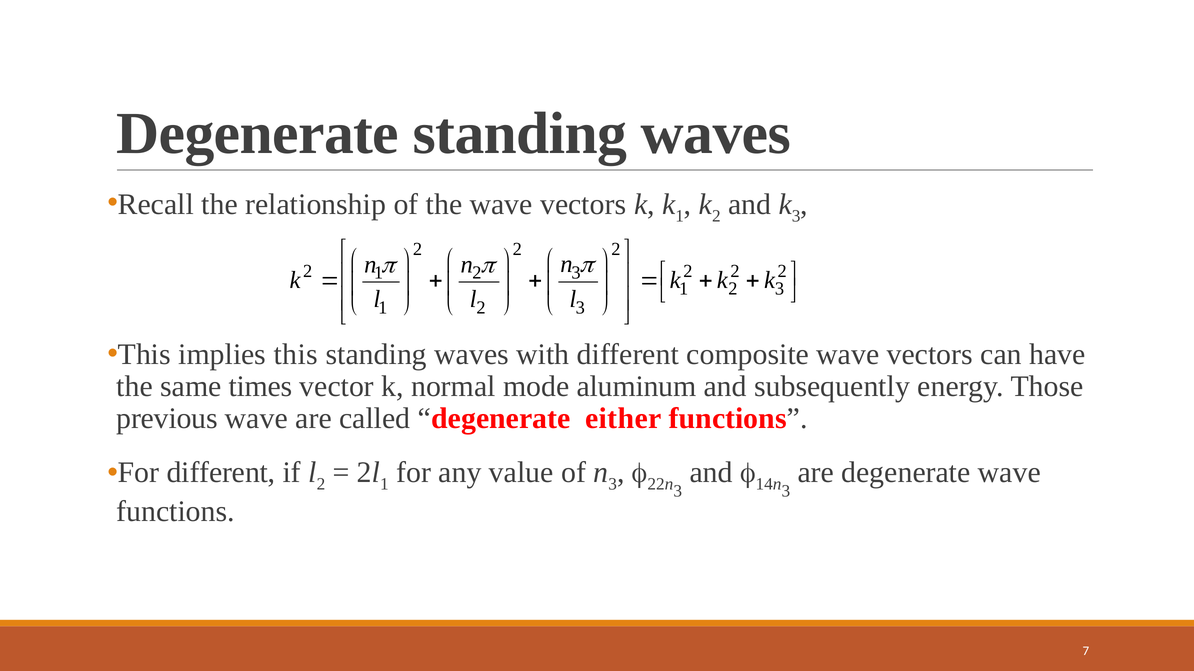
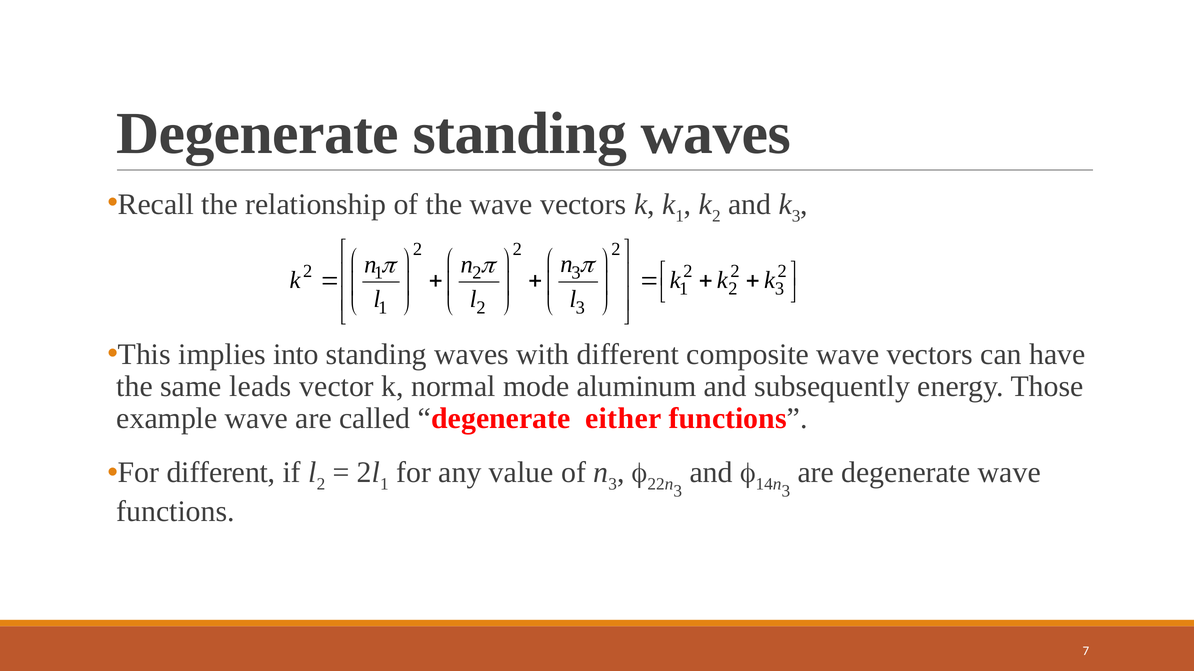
implies this: this -> into
times: times -> leads
previous: previous -> example
